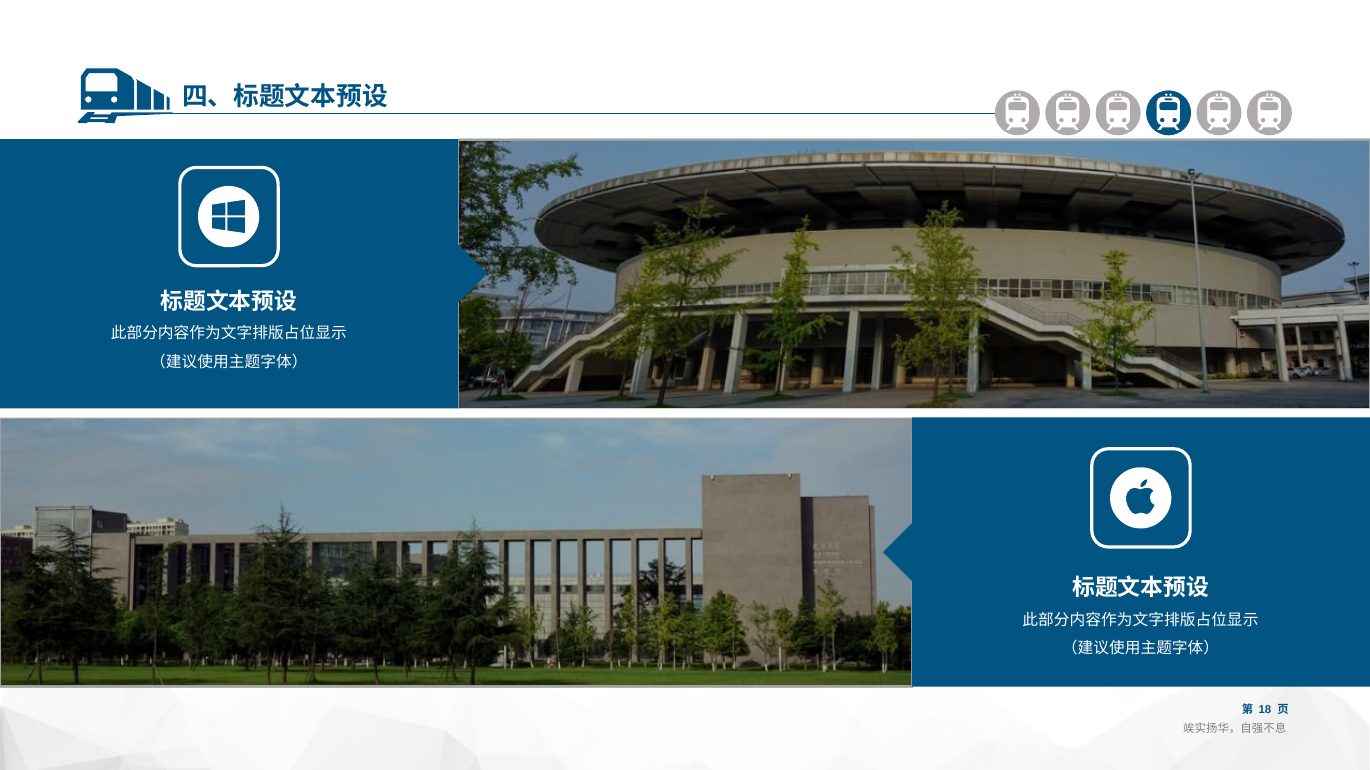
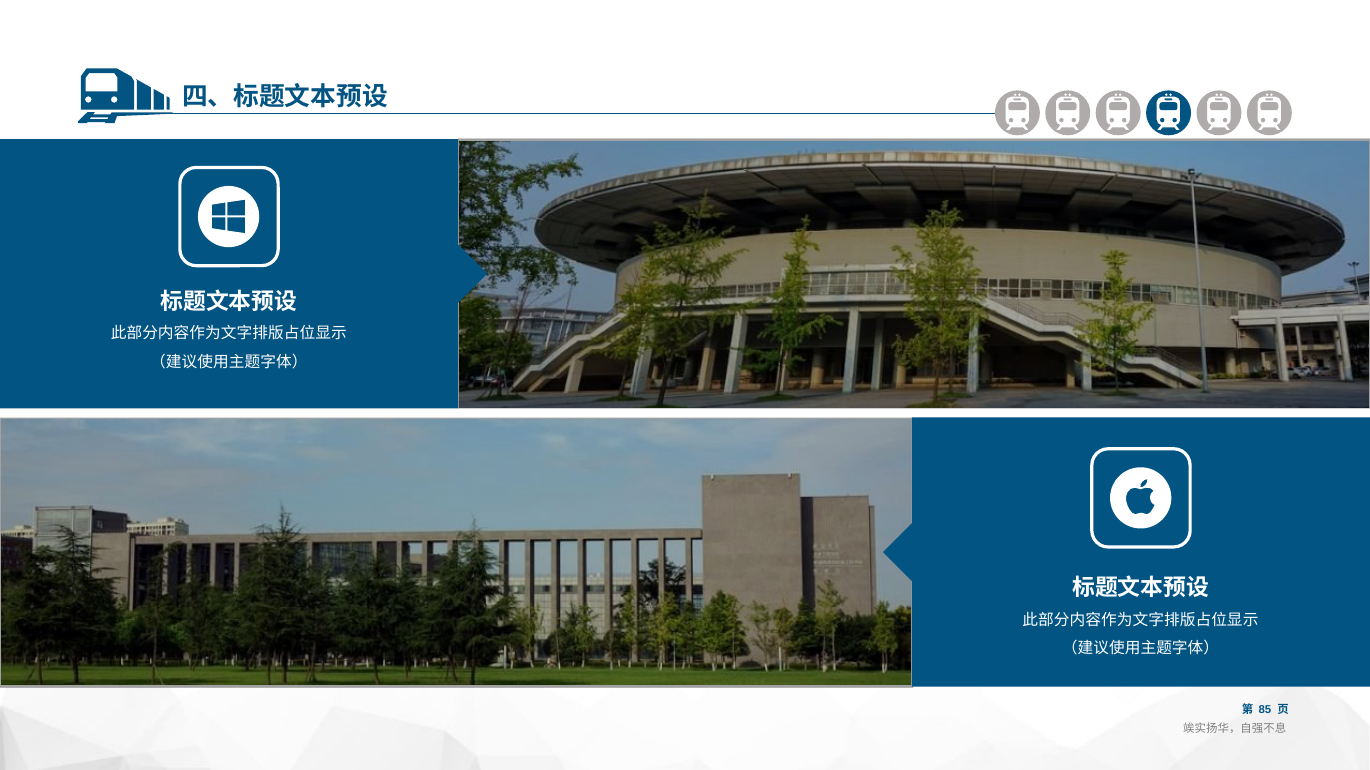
18: 18 -> 85
